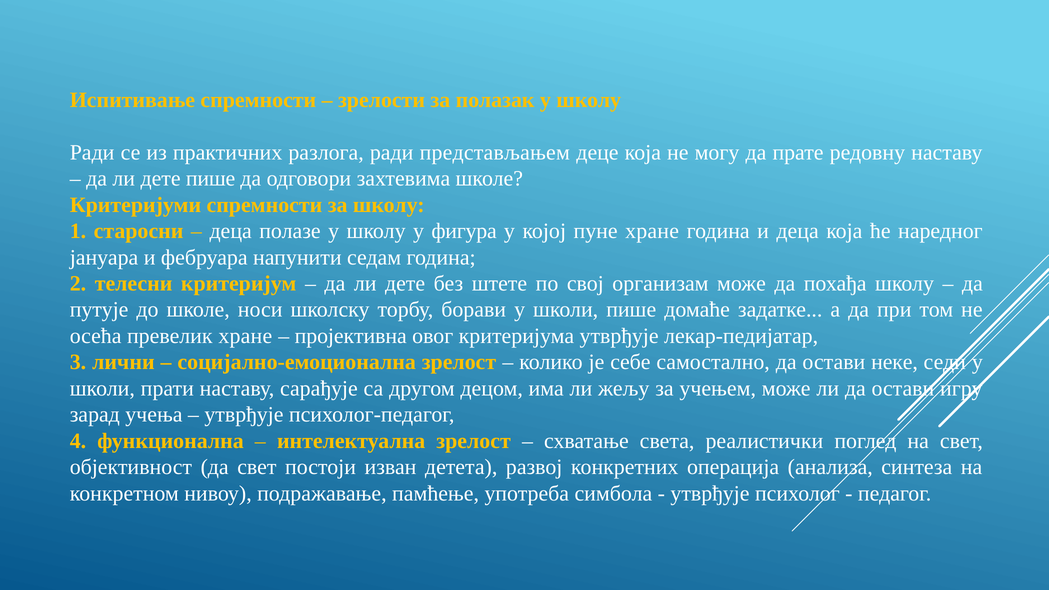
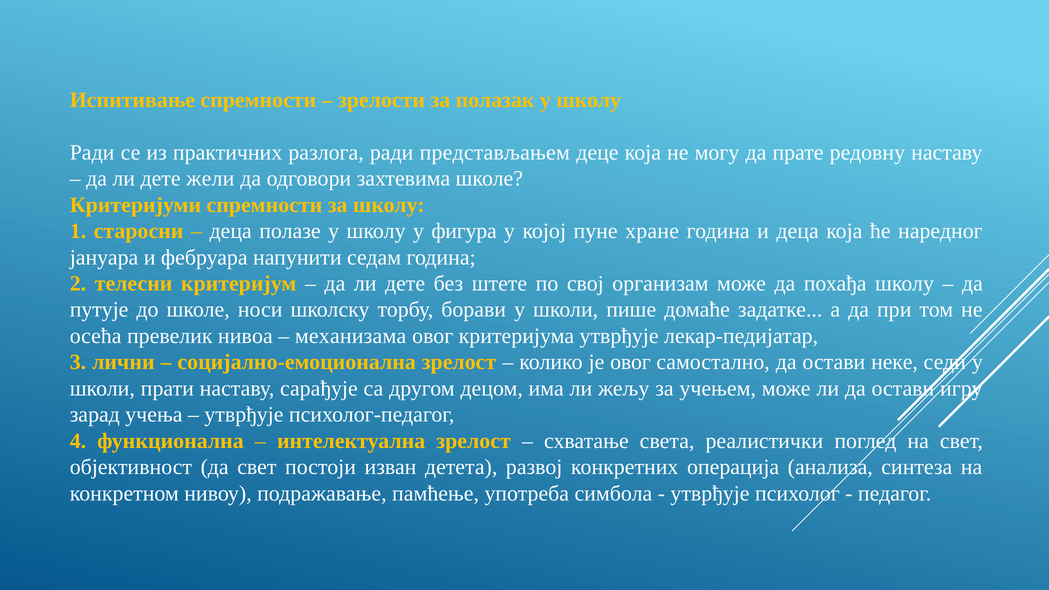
дете пише: пише -> жели
превелик хране: хране -> нивоа
пројективна: пројективна -> механизама
је себе: себе -> овог
